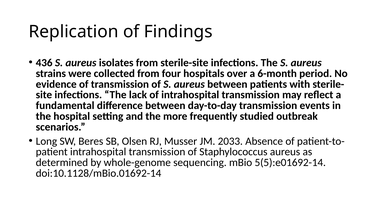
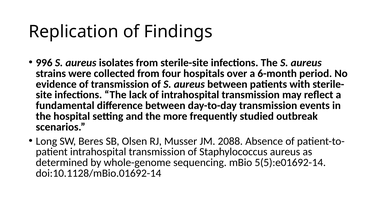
436: 436 -> 996
2033: 2033 -> 2088
